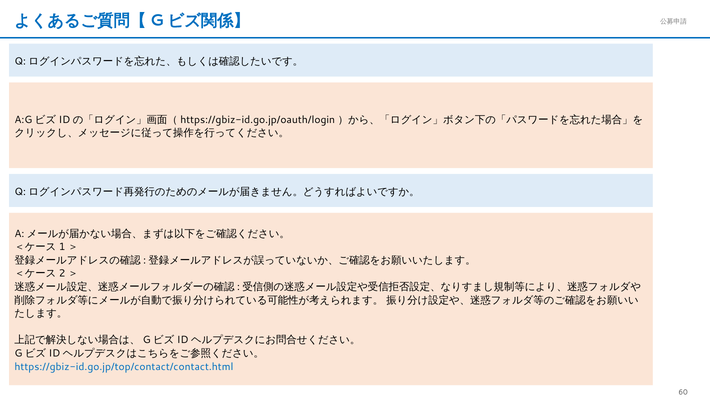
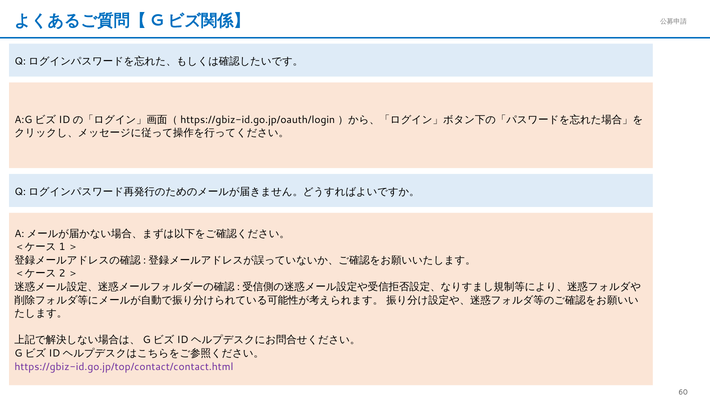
https://gbiz-id.go.jp/top/contact/contact.html colour: blue -> purple
